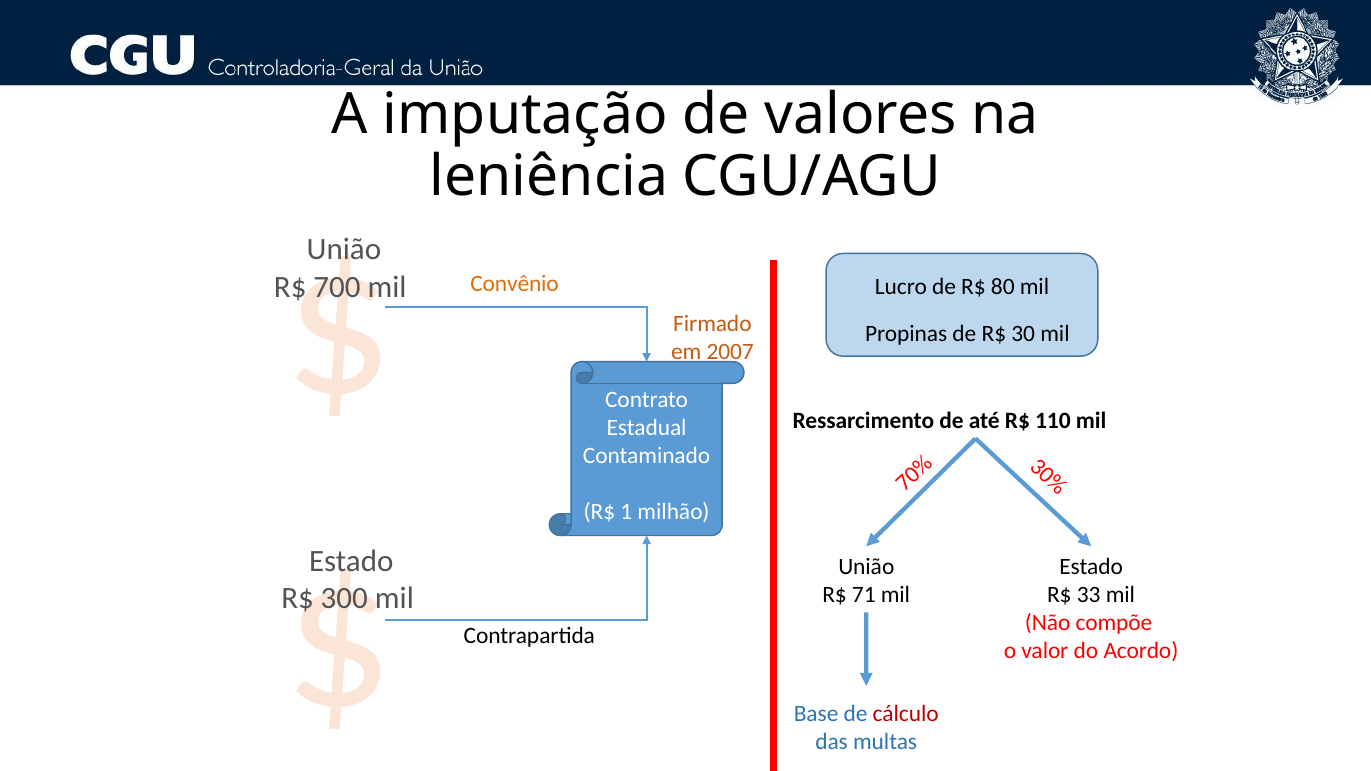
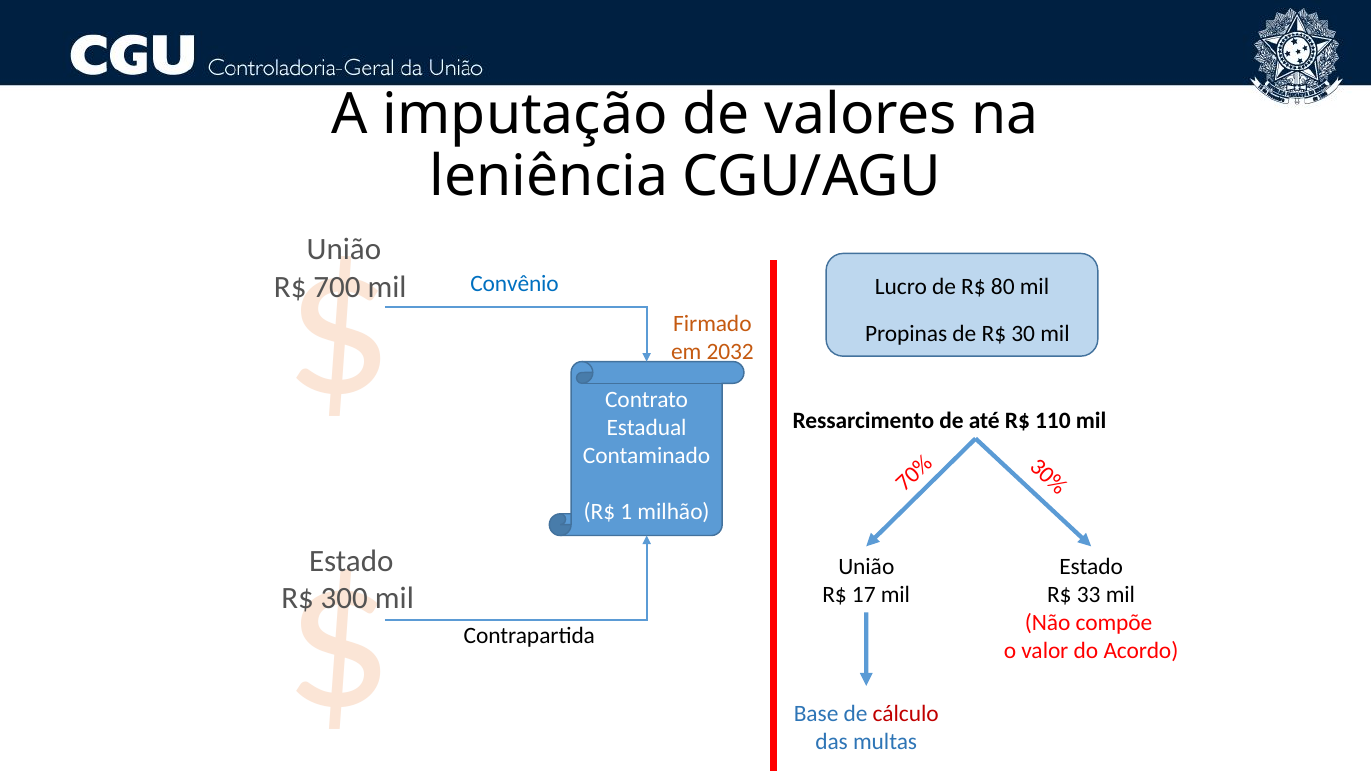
Convênio colour: orange -> blue
2007: 2007 -> 2032
71: 71 -> 17
